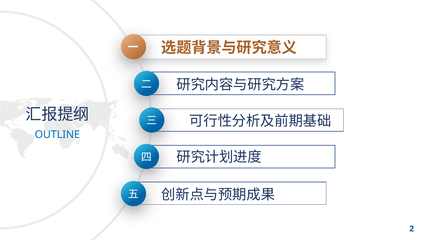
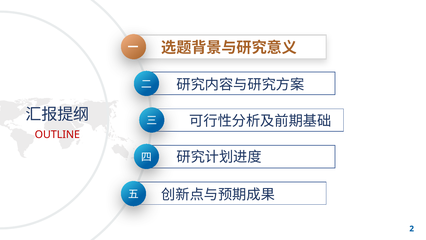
OUTLINE colour: blue -> red
